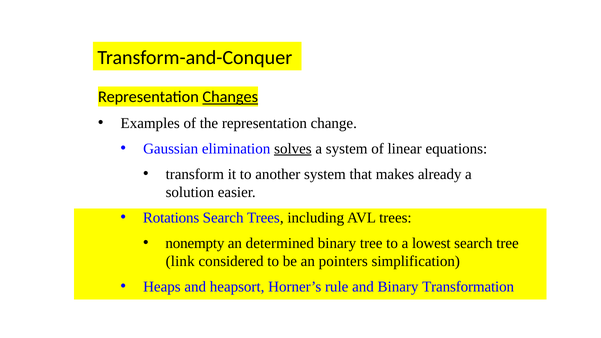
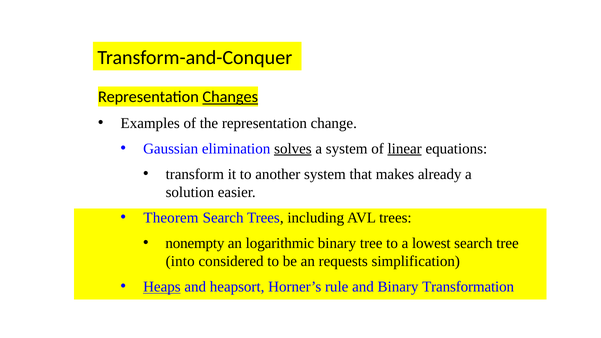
linear underline: none -> present
Rotations: Rotations -> Theorem
determined: determined -> logarithmic
link: link -> into
pointers: pointers -> requests
Heaps underline: none -> present
